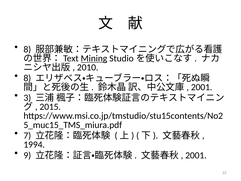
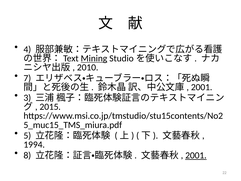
8 at (27, 49): 8 -> 4
8 at (27, 78): 8 -> 7
7: 7 -> 5
9: 9 -> 8
2001 at (196, 155) underline: none -> present
